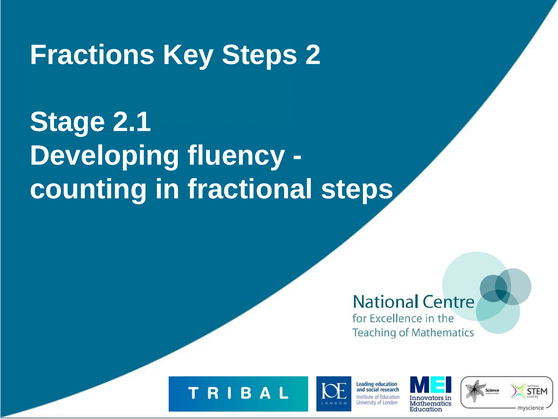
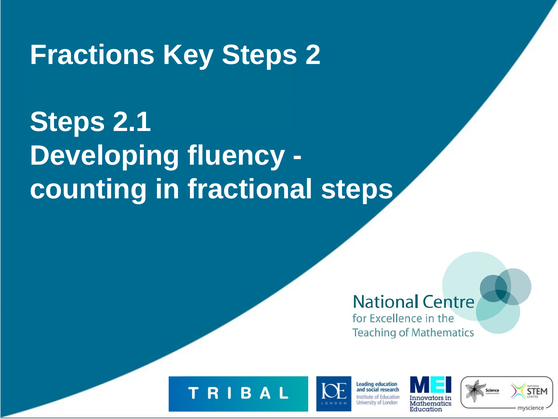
Stage at (67, 122): Stage -> Steps
